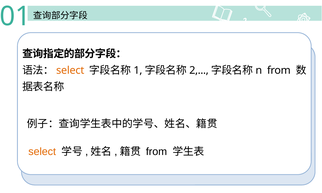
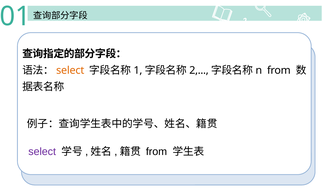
select at (42, 152) colour: orange -> purple
